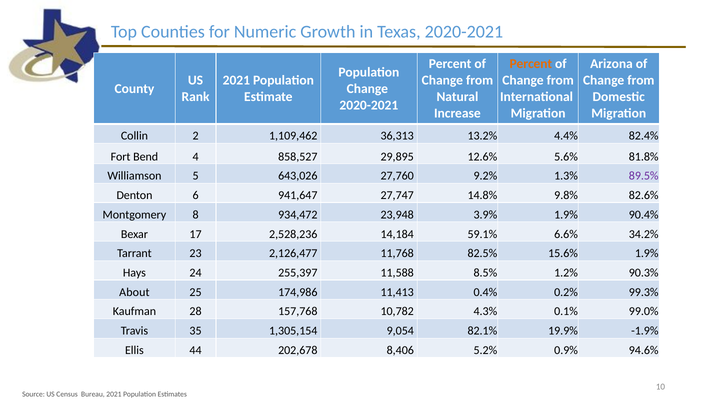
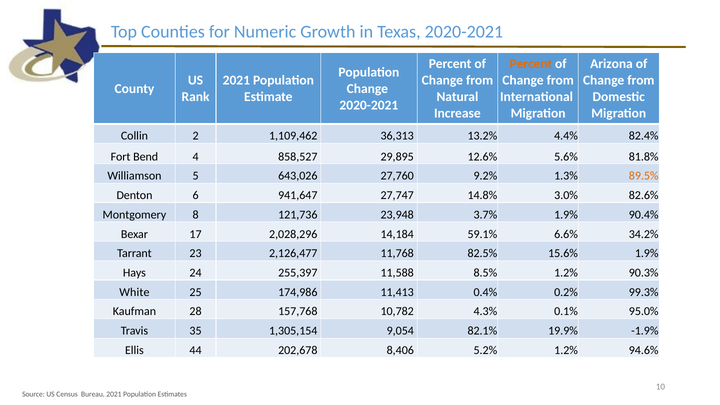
89.5% colour: purple -> orange
9.8%: 9.8% -> 3.0%
934,472: 934,472 -> 121,736
3.9%: 3.9% -> 3.7%
2,528,236: 2,528,236 -> 2,028,296
About: About -> White
99.0%: 99.0% -> 95.0%
5.2% 0.9%: 0.9% -> 1.2%
